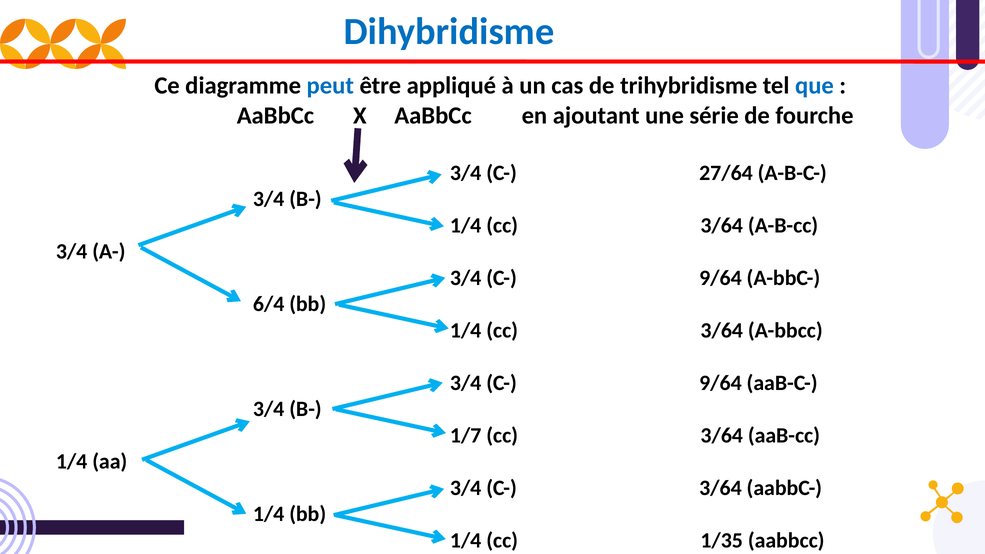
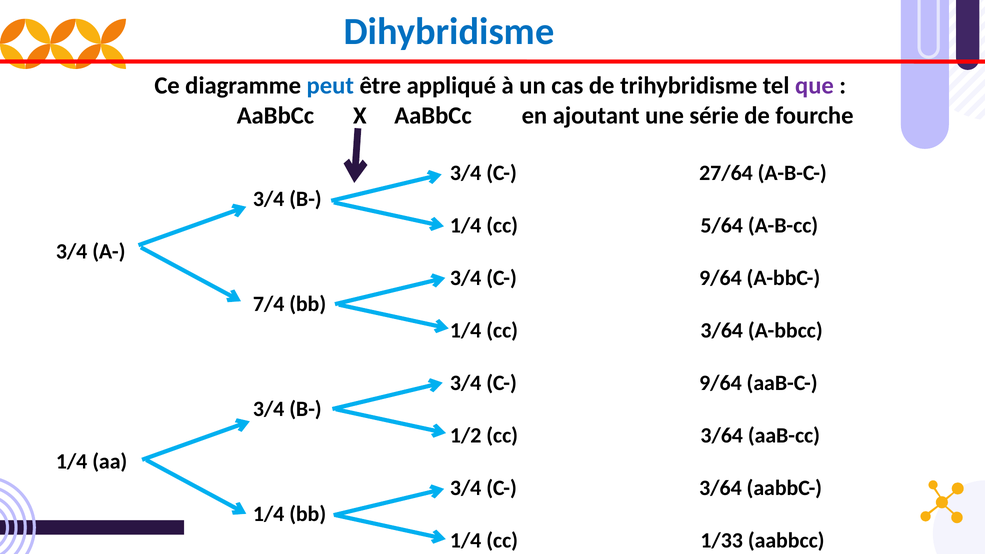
que colour: blue -> purple
3/64 at (722, 225): 3/64 -> 5/64
6/4: 6/4 -> 7/4
1/7: 1/7 -> 1/2
1/35: 1/35 -> 1/33
